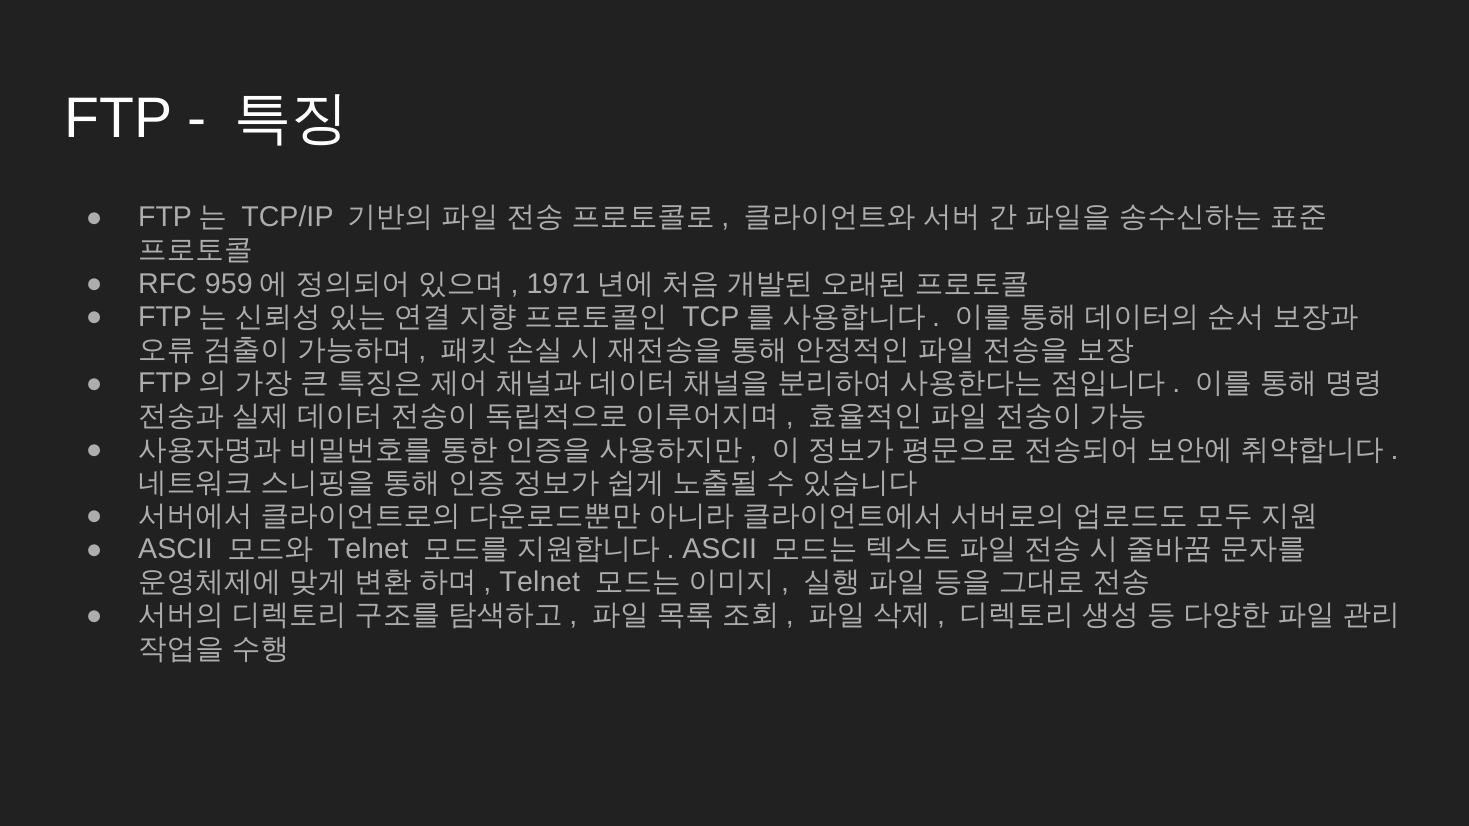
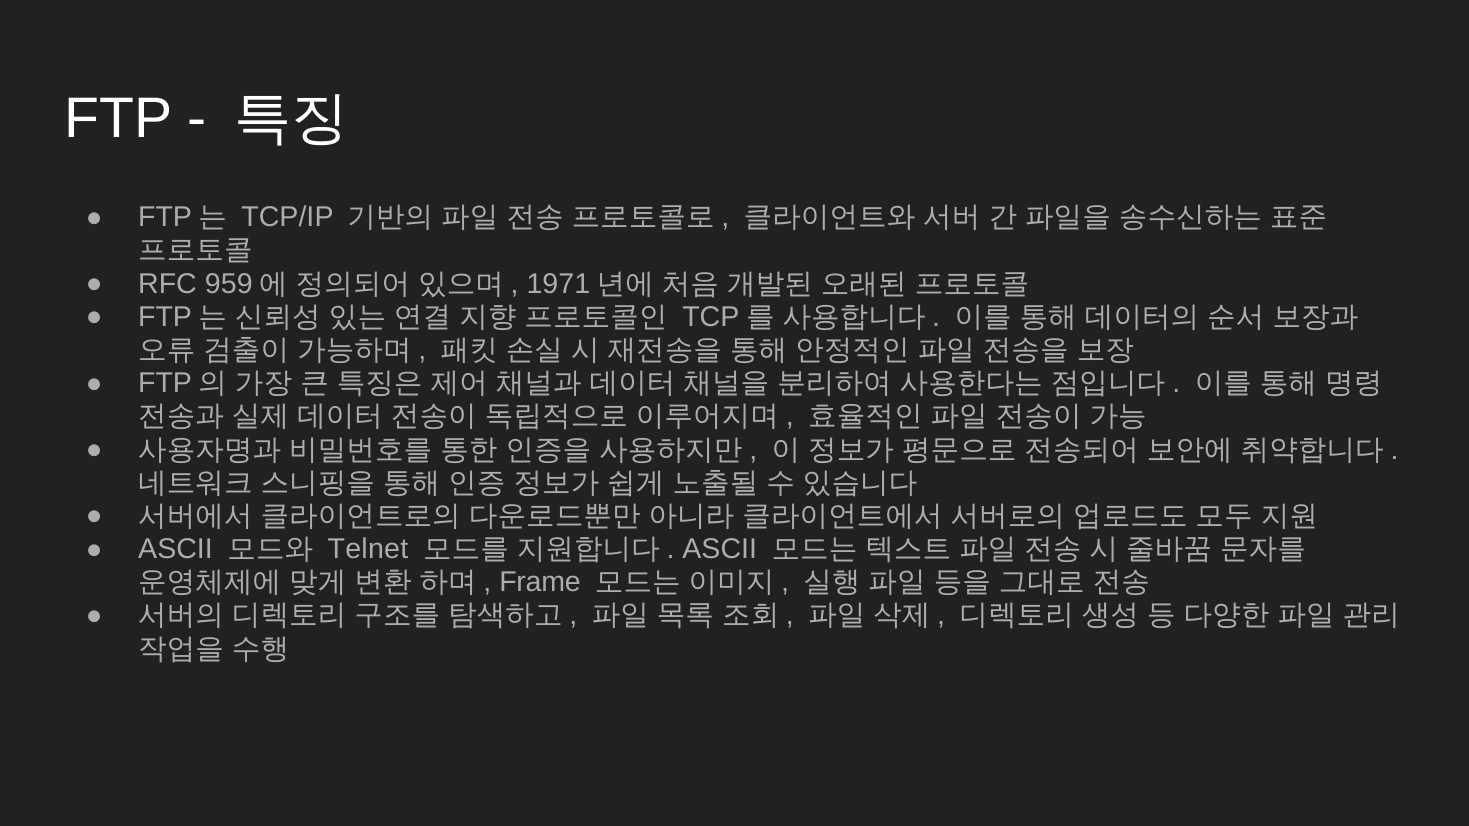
Telnet at (540, 583): Telnet -> Frame
